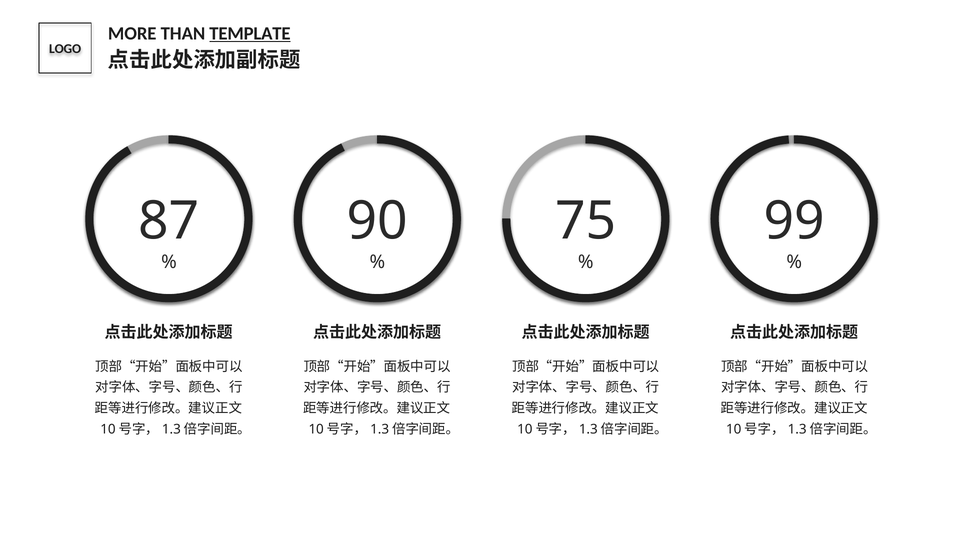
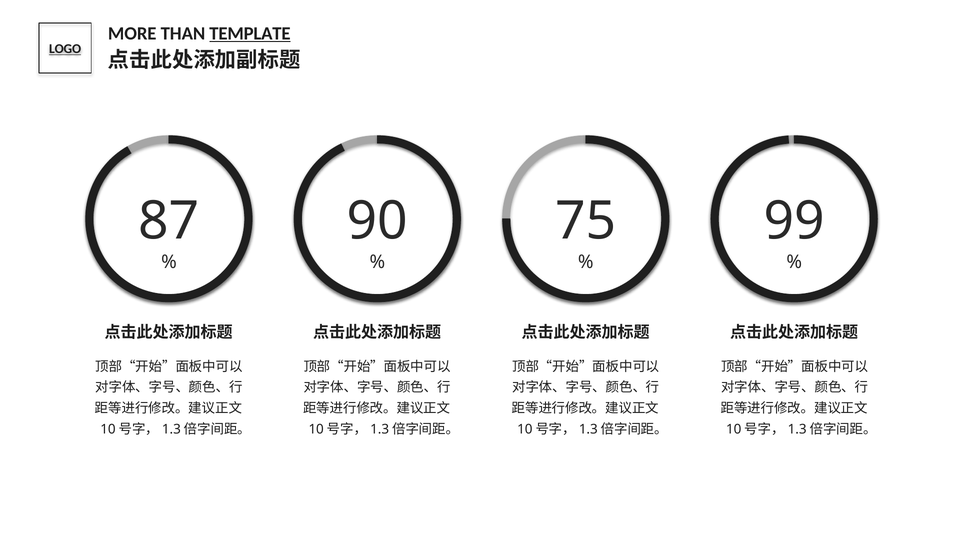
LOGO underline: none -> present
